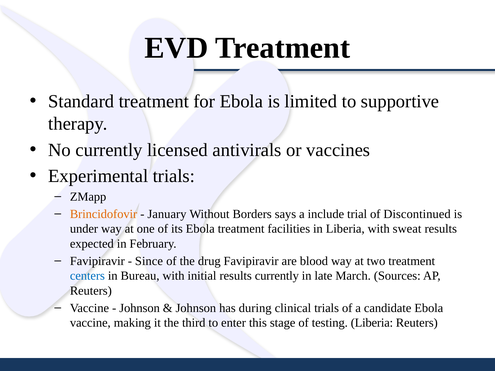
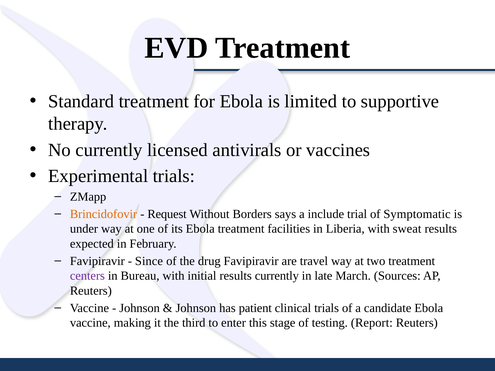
January: January -> Request
Discontinued: Discontinued -> Symptomatic
blood: blood -> travel
centers colour: blue -> purple
during: during -> patient
testing Liberia: Liberia -> Report
